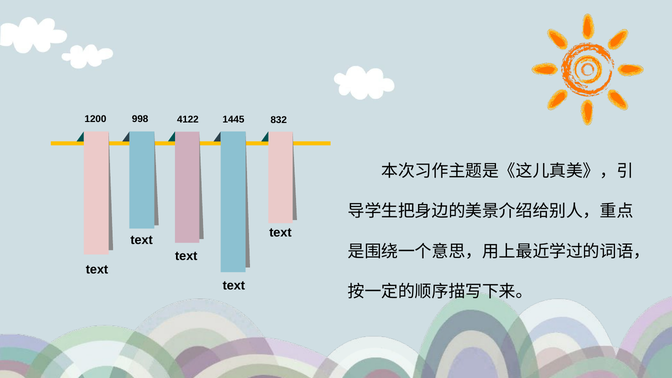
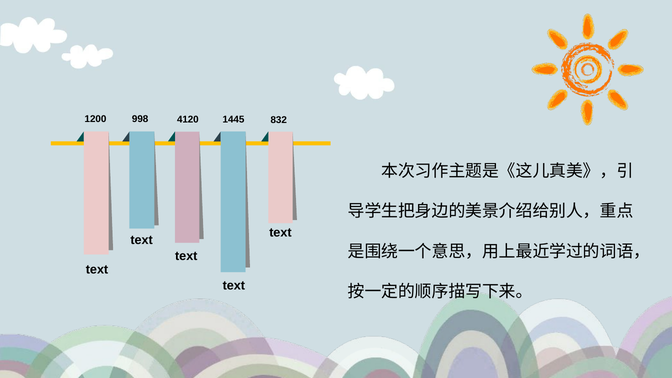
4122: 4122 -> 4120
